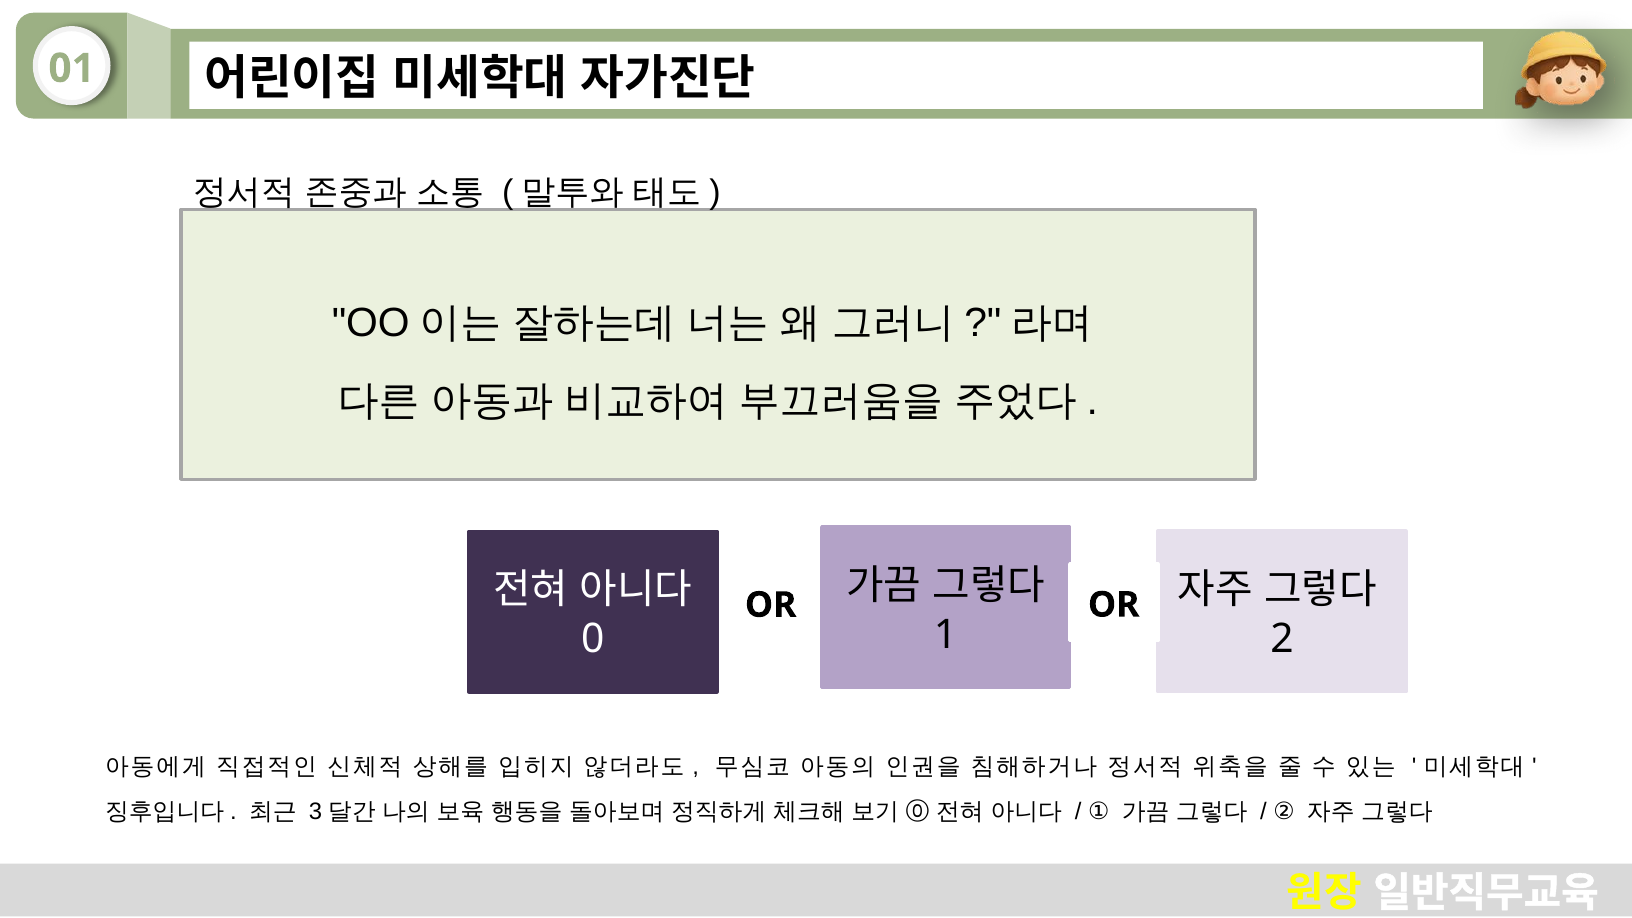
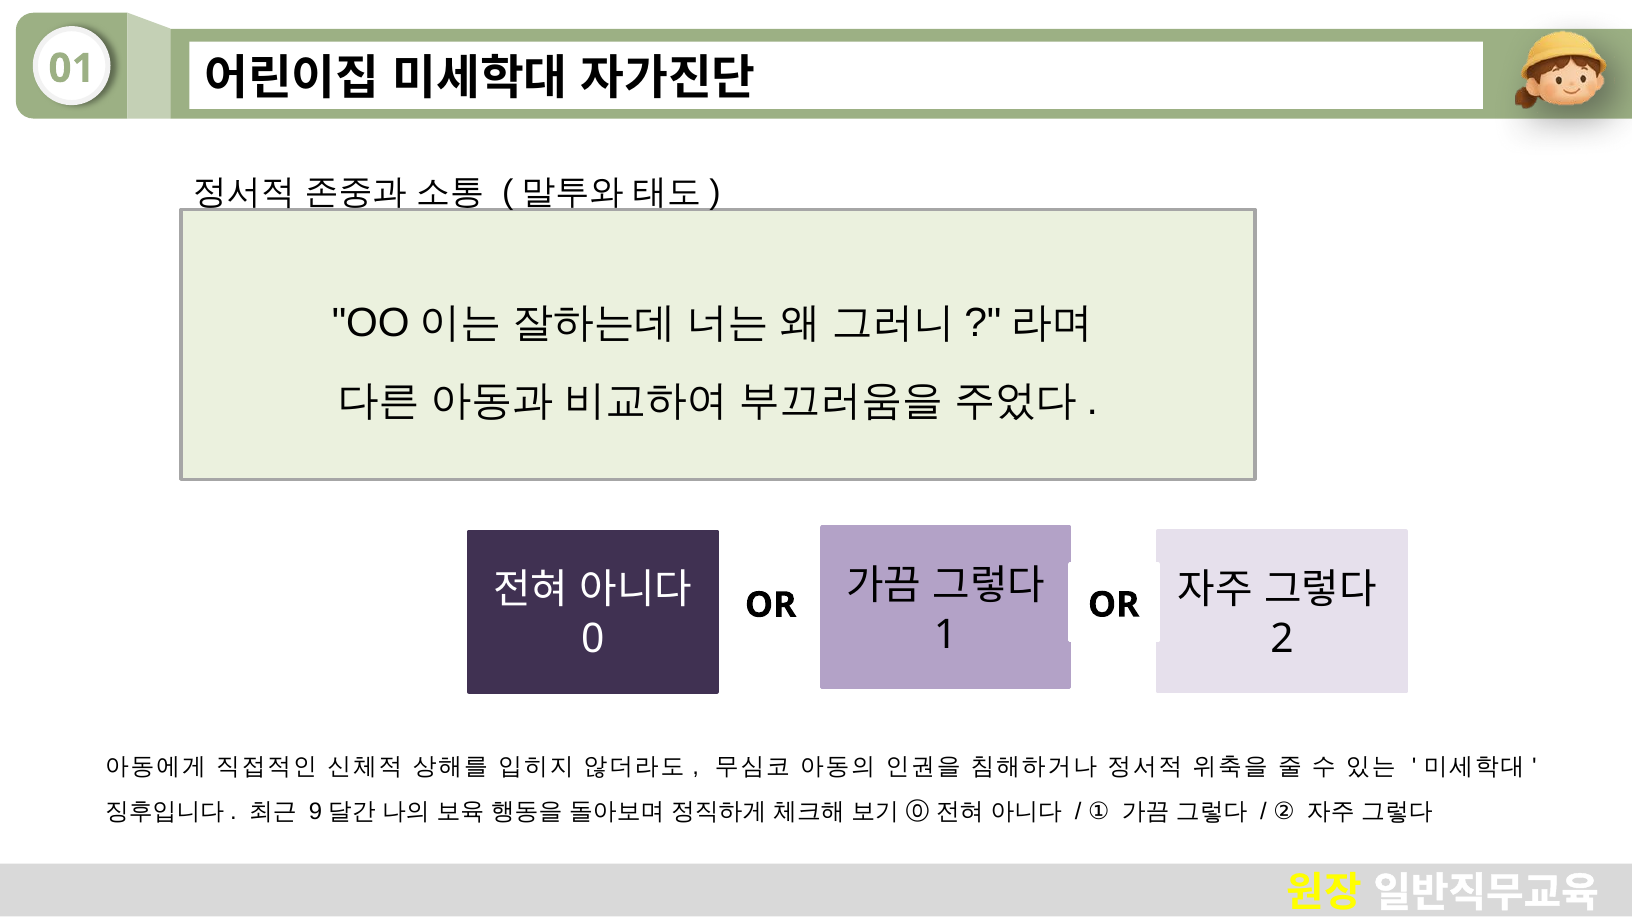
3: 3 -> 9
